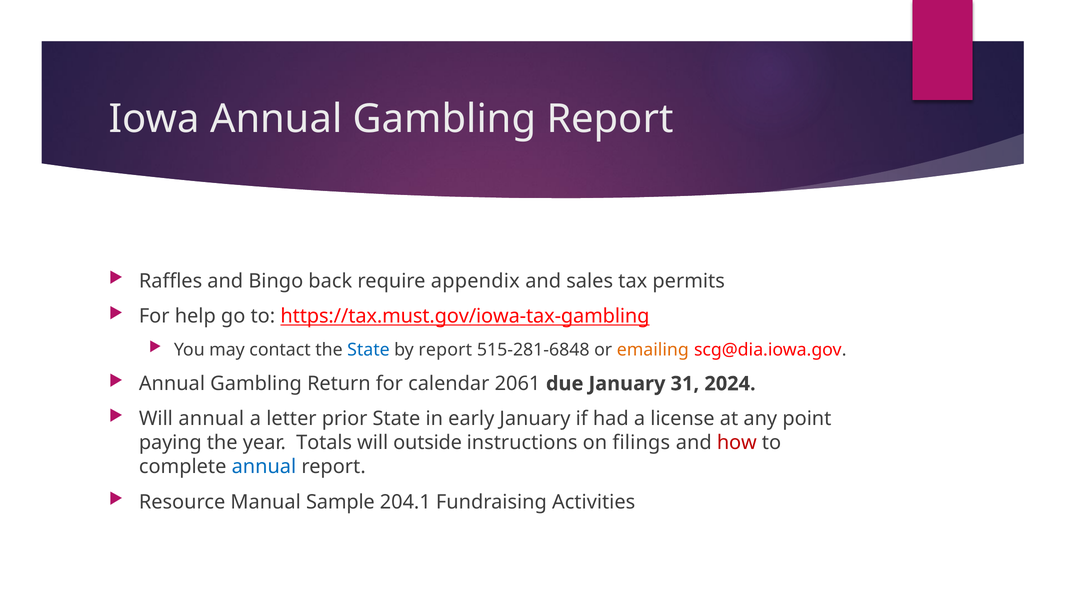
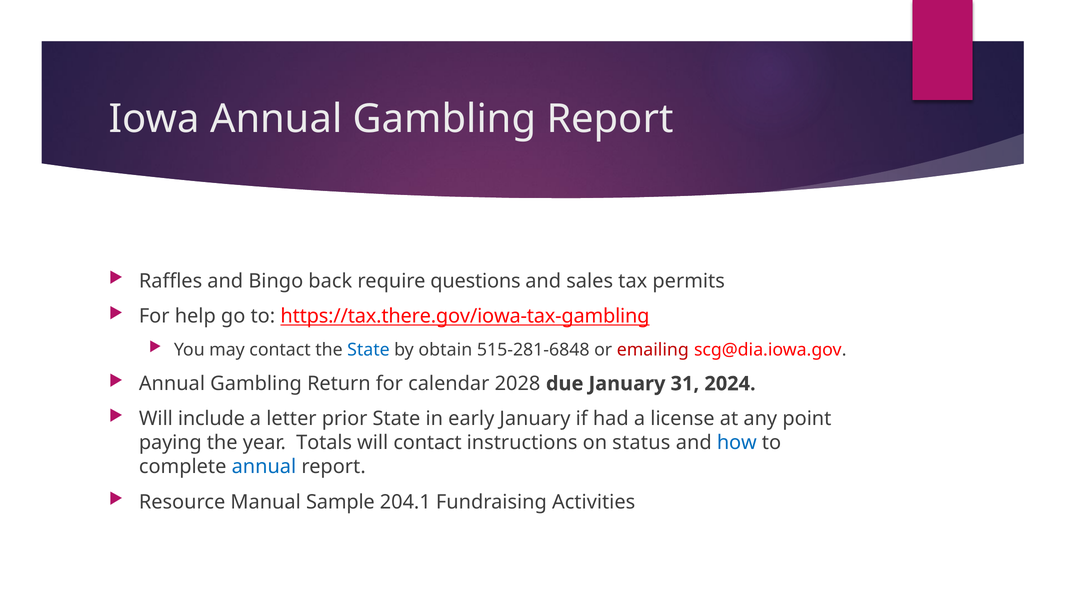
appendix: appendix -> questions
https://tax.must.gov/iowa-tax-gambling: https://tax.must.gov/iowa-tax-gambling -> https://tax.there.gov/iowa-tax-gambling
by report: report -> obtain
emailing colour: orange -> red
2061: 2061 -> 2028
Will annual: annual -> include
will outside: outside -> contact
filings: filings -> status
how colour: red -> blue
